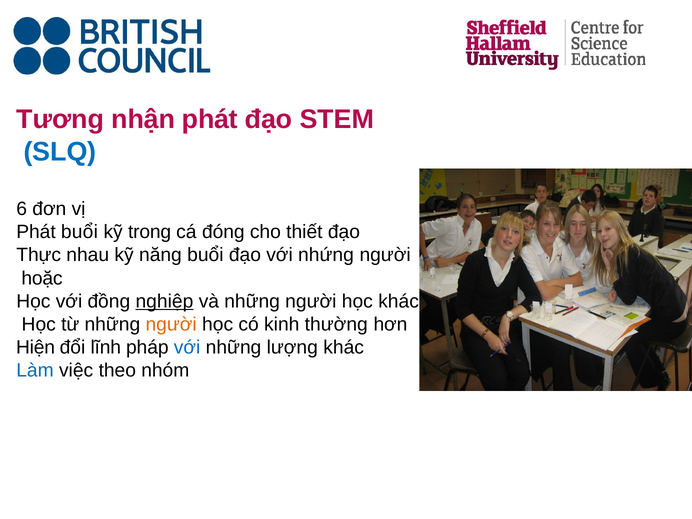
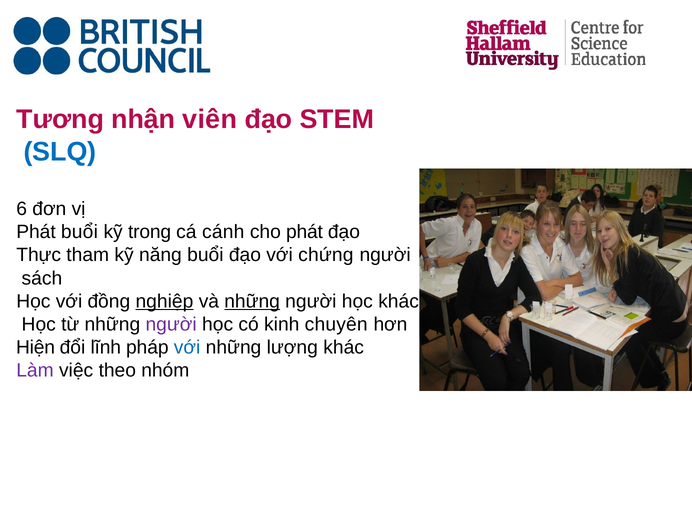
nhận phát: phát -> viên
đóng: đóng -> cánh
cho thiết: thiết -> phát
nhau: nhau -> tham
nhứng: nhứng -> chứng
hoặc: hoặc -> sách
những at (252, 301) underline: none -> present
người at (171, 324) colour: orange -> purple
thường: thường -> chuyên
Làm colour: blue -> purple
